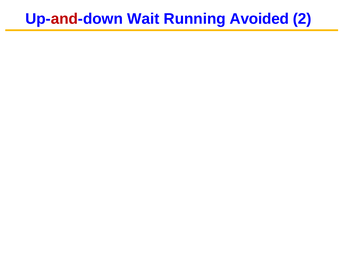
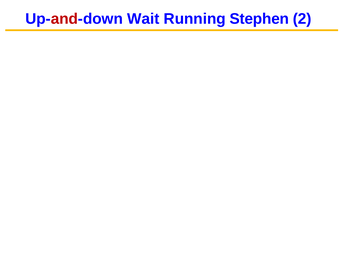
Avoided: Avoided -> Stephen
